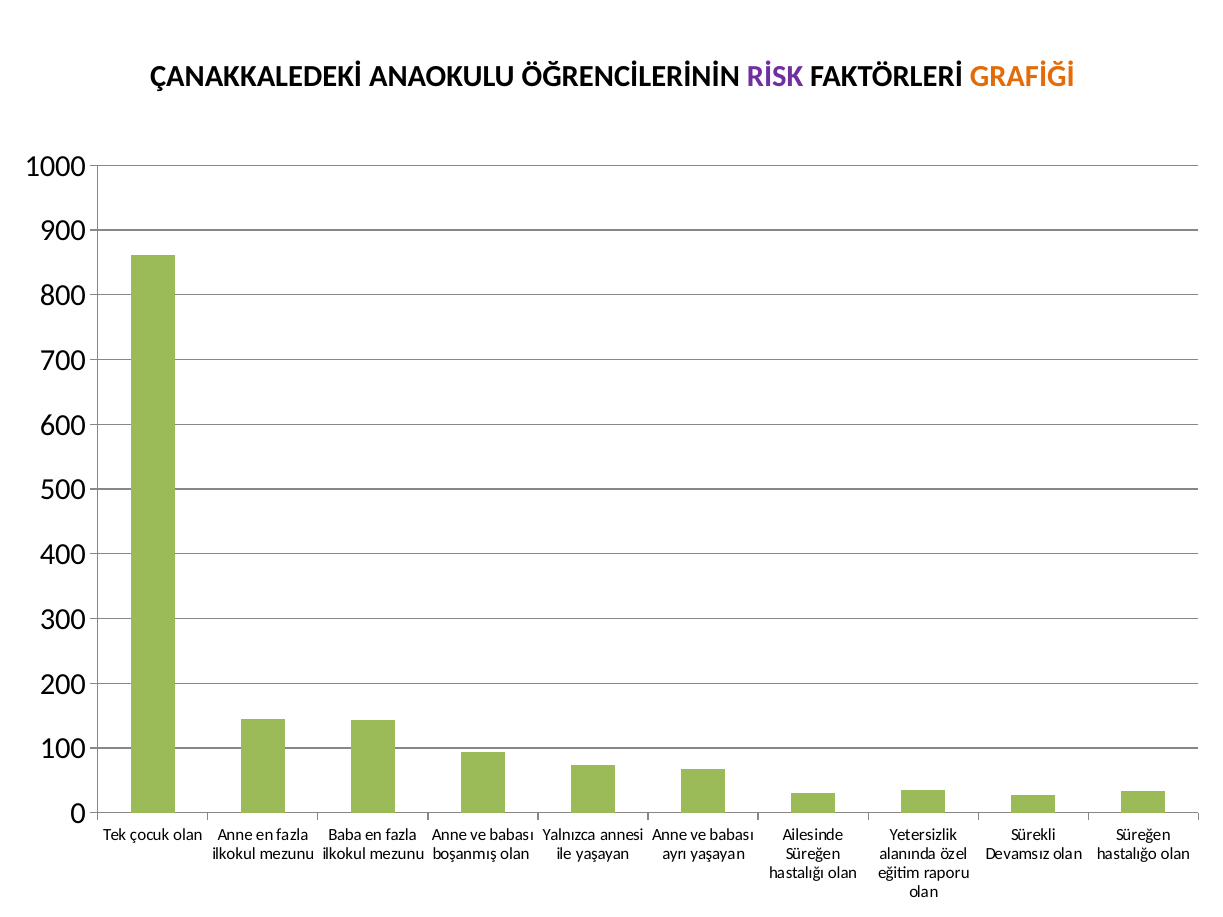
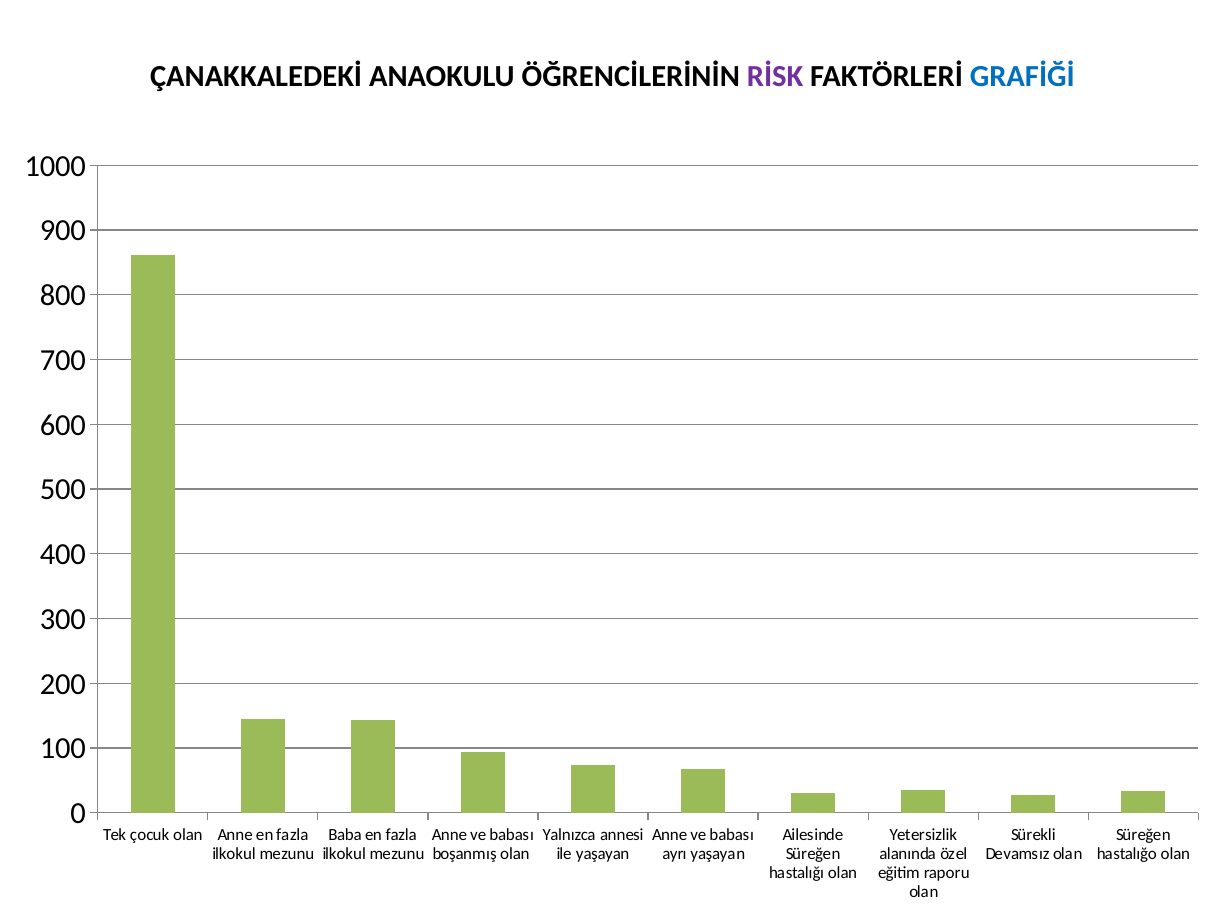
GRAFİĞİ colour: orange -> blue
